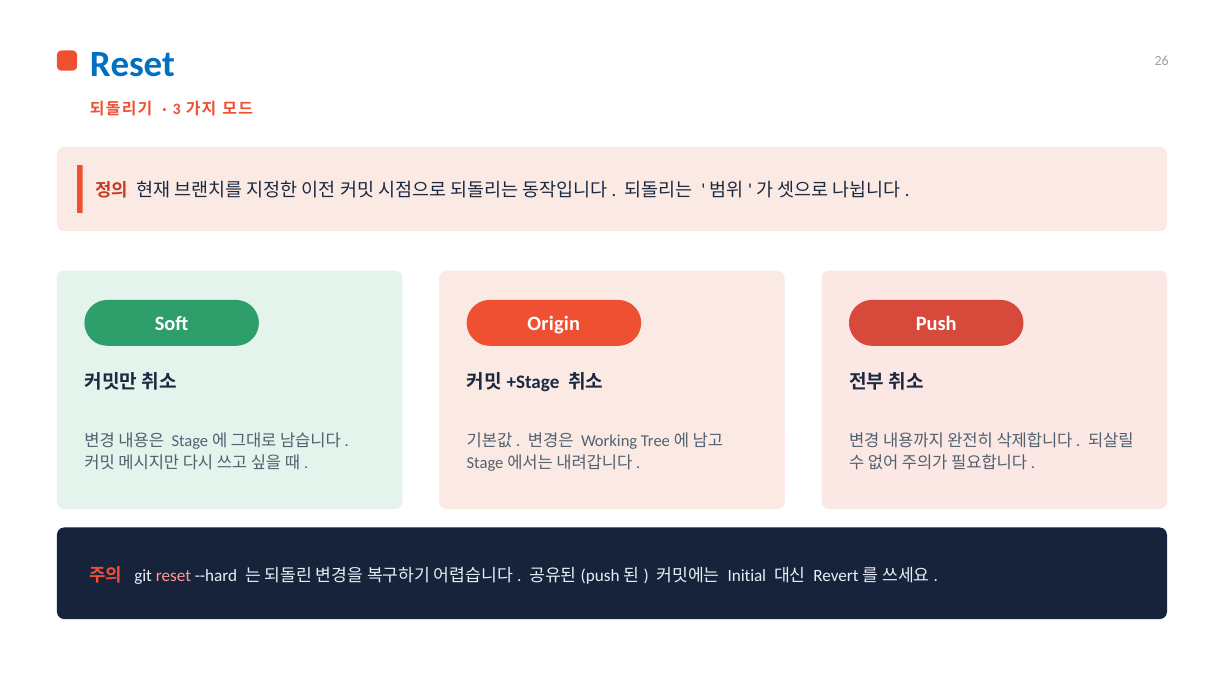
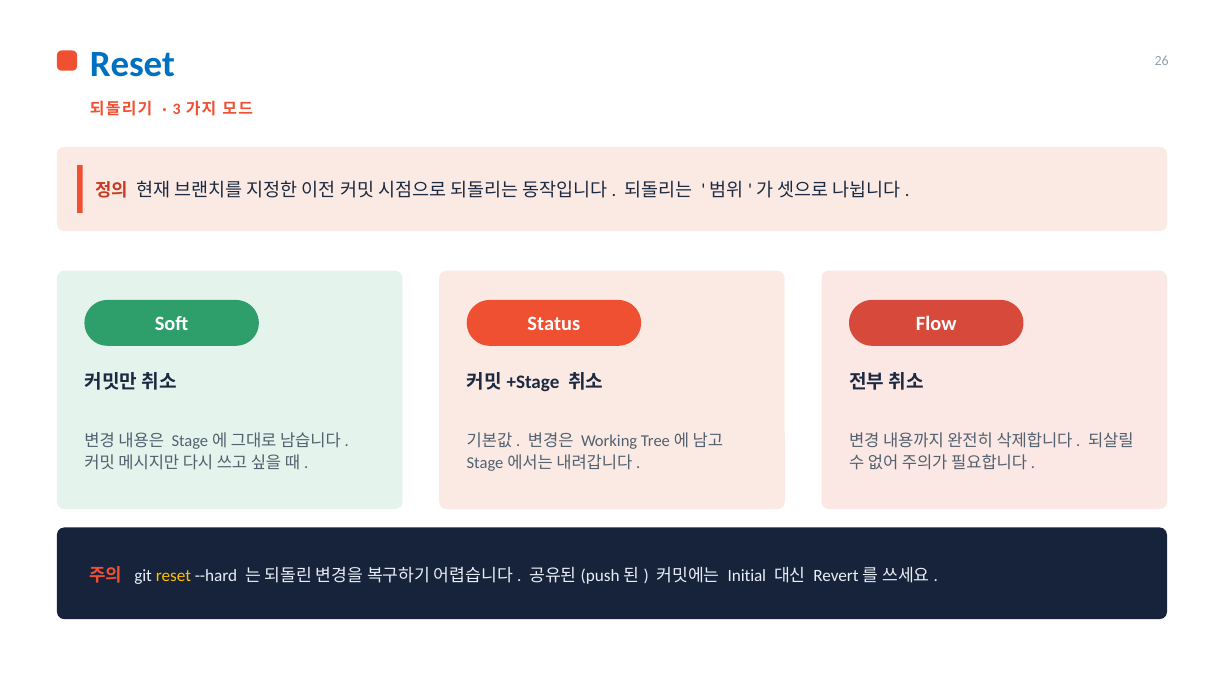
Origin: Origin -> Status
Push: Push -> Flow
reset at (173, 576) colour: pink -> yellow
